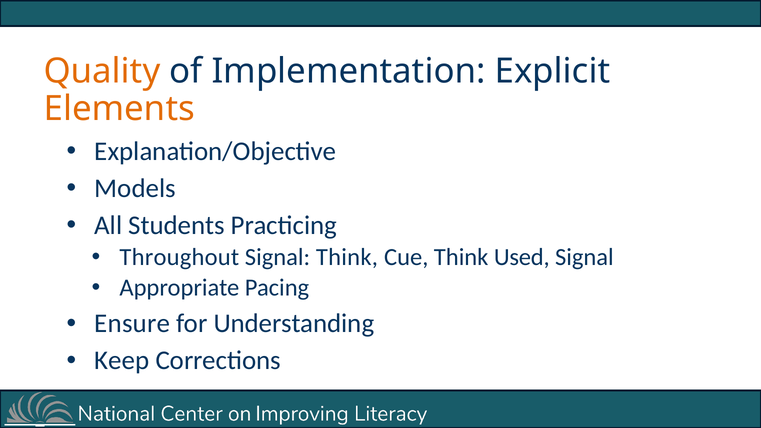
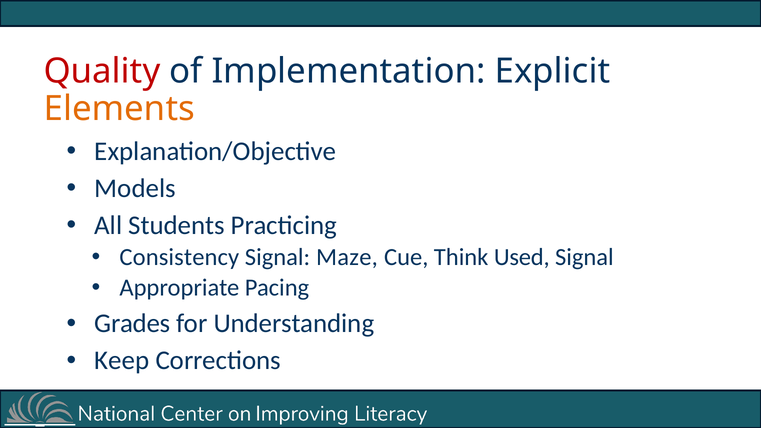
Quality colour: orange -> red
Throughout: Throughout -> Consistency
Signal Think: Think -> Maze
Ensure: Ensure -> Grades
